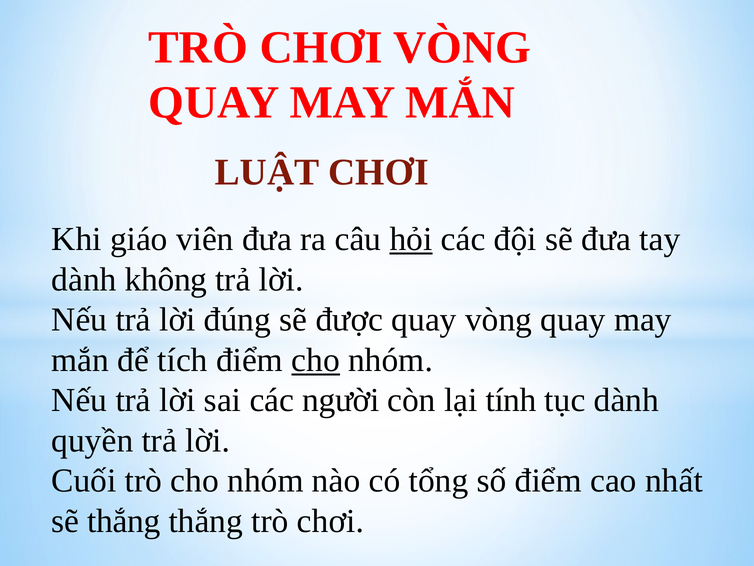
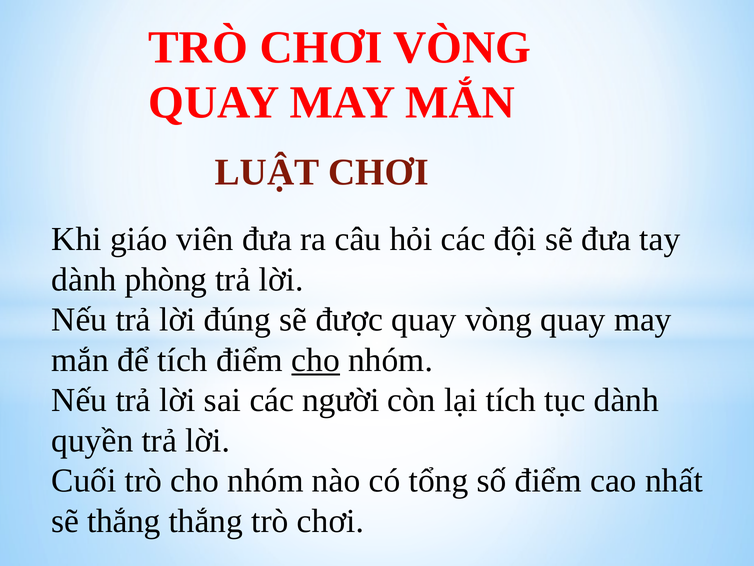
hỏi underline: present -> none
không: không -> phòng
lại tính: tính -> tích
